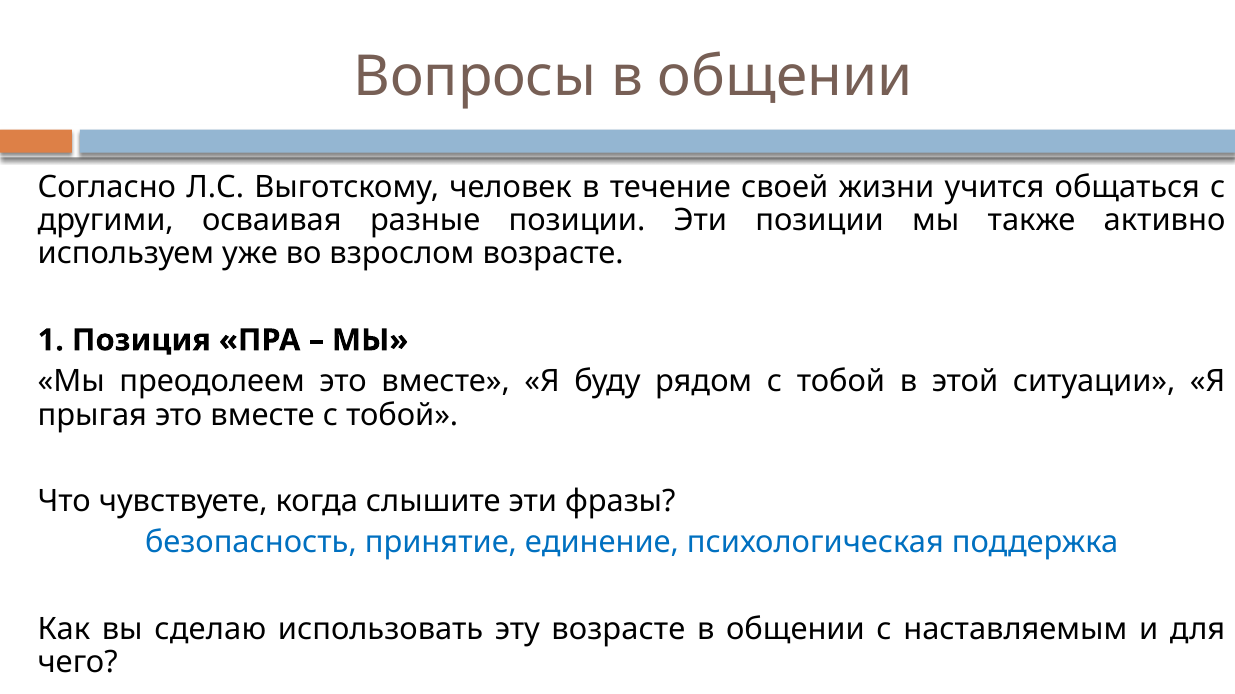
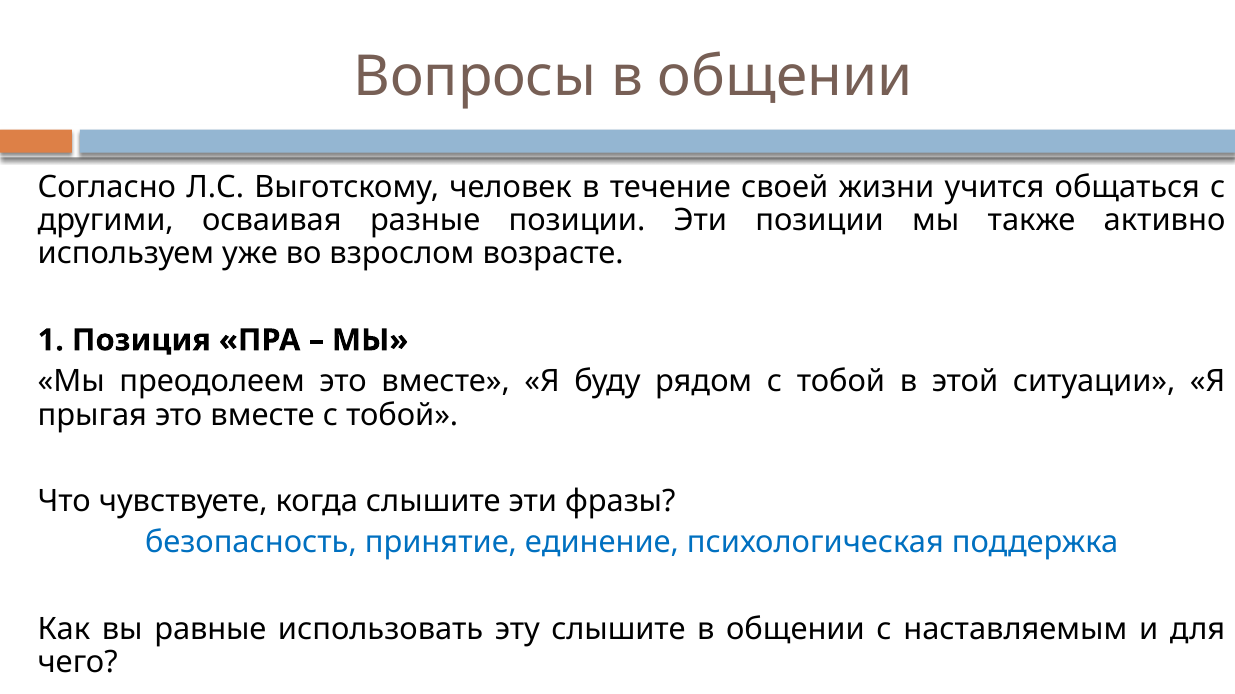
сделаю: сделаю -> равные
эту возрасте: возрасте -> слышите
